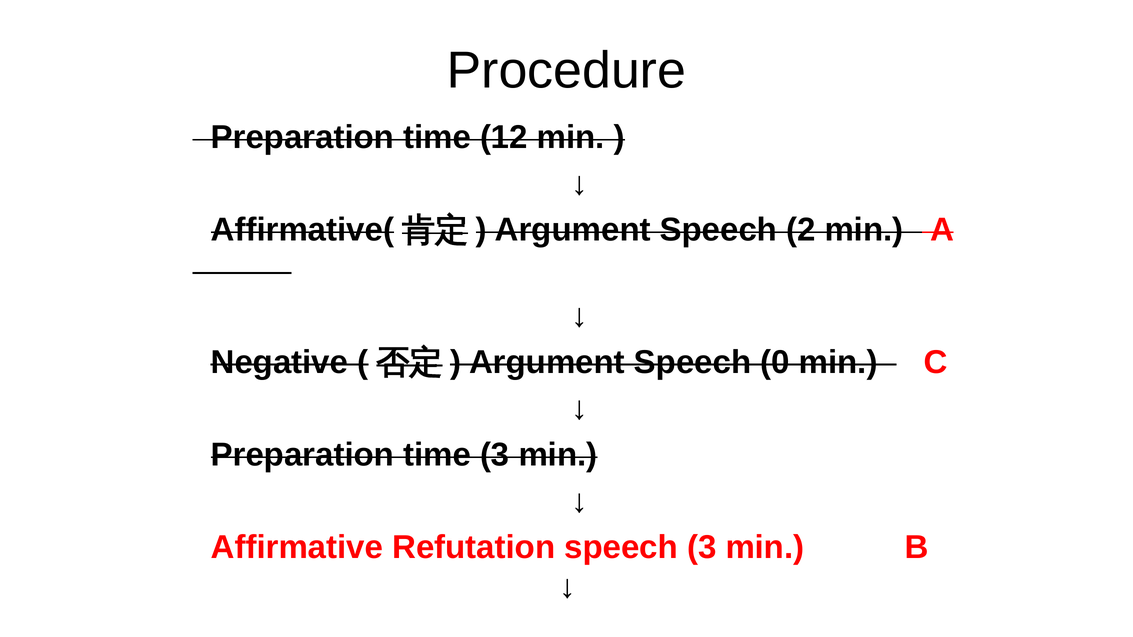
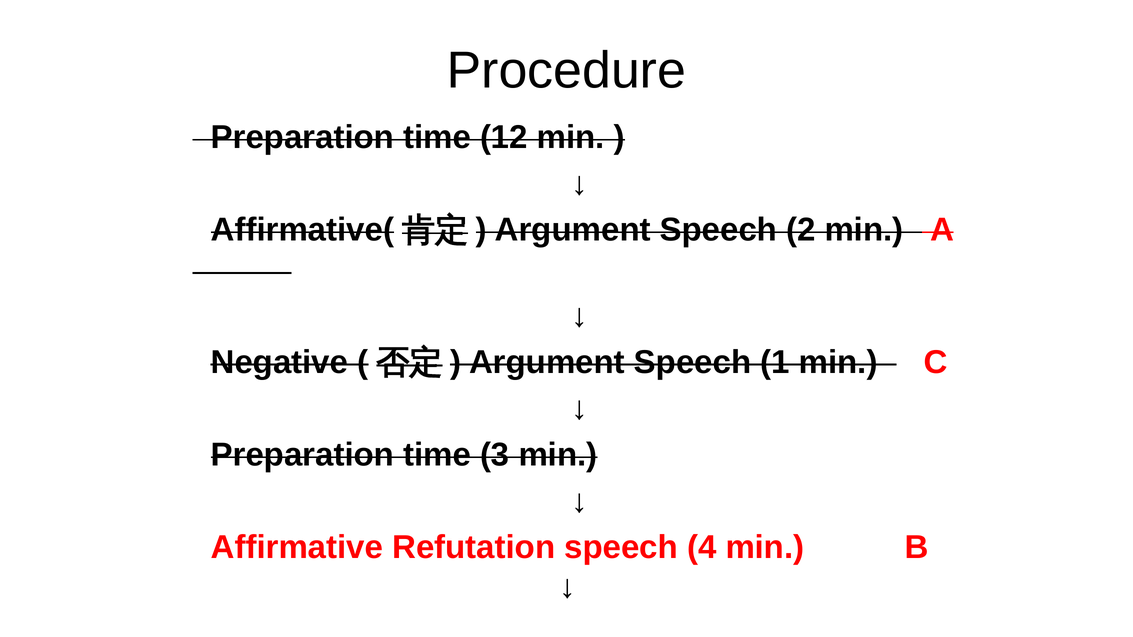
0: 0 -> 1
speech 3: 3 -> 4
